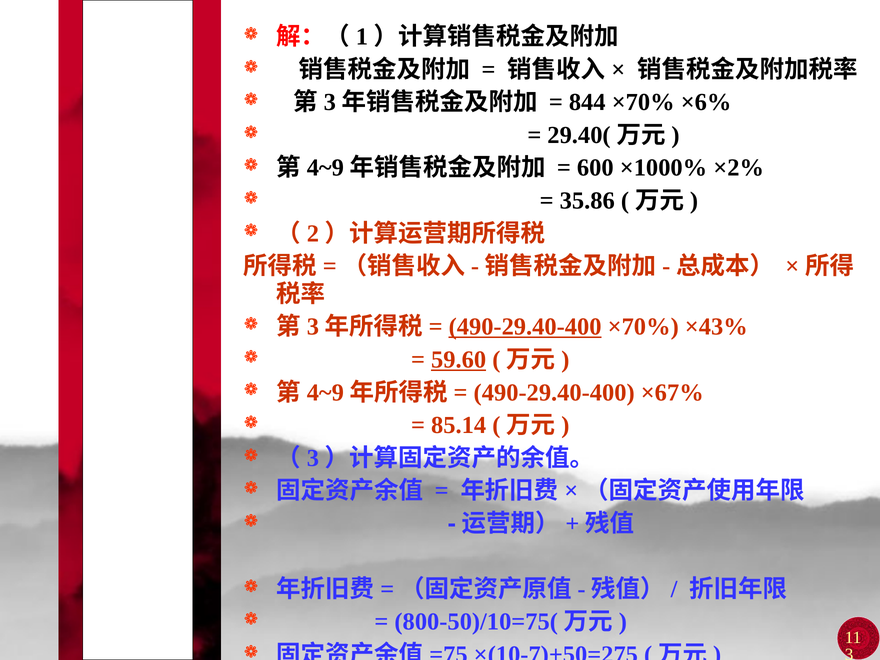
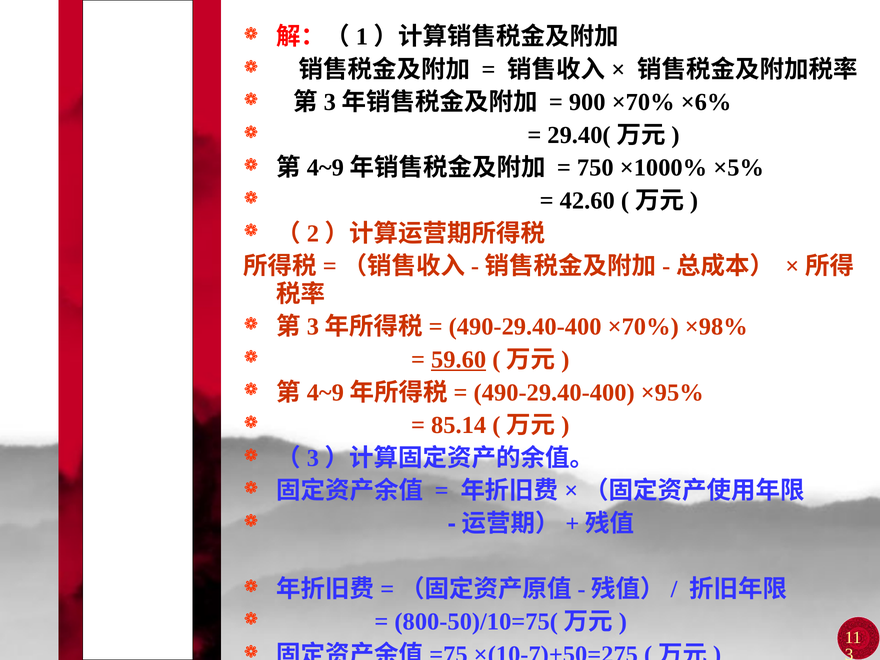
844: 844 -> 900
600: 600 -> 750
×2%: ×2% -> ×5%
35.86: 35.86 -> 42.60
490-29.40-400 at (525, 327) underline: present -> none
×43%: ×43% -> ×98%
×67%: ×67% -> ×95%
